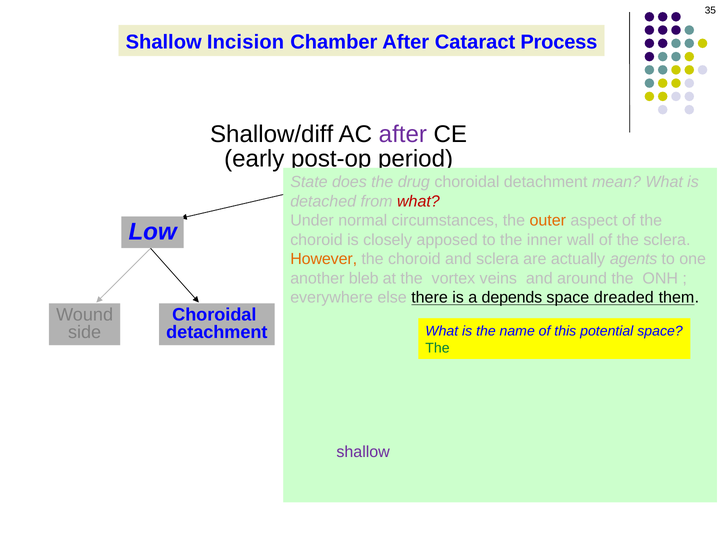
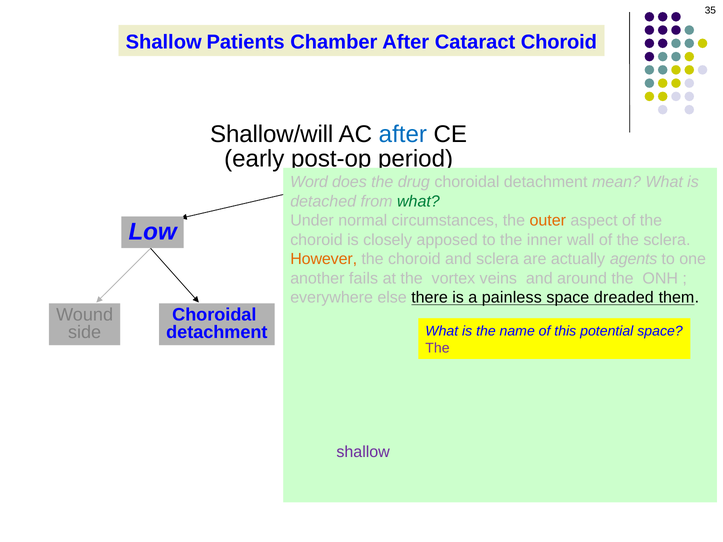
Incision: Incision -> Patients
Cataract Process: Process -> Choroid
Shallow/diff: Shallow/diff -> Shallow/will
after at (403, 134) colour: purple -> blue
State: State -> Word
what at (418, 201) colour: red -> green
bleb: bleb -> fails
depends: depends -> painless
The at (437, 348) colour: green -> purple
